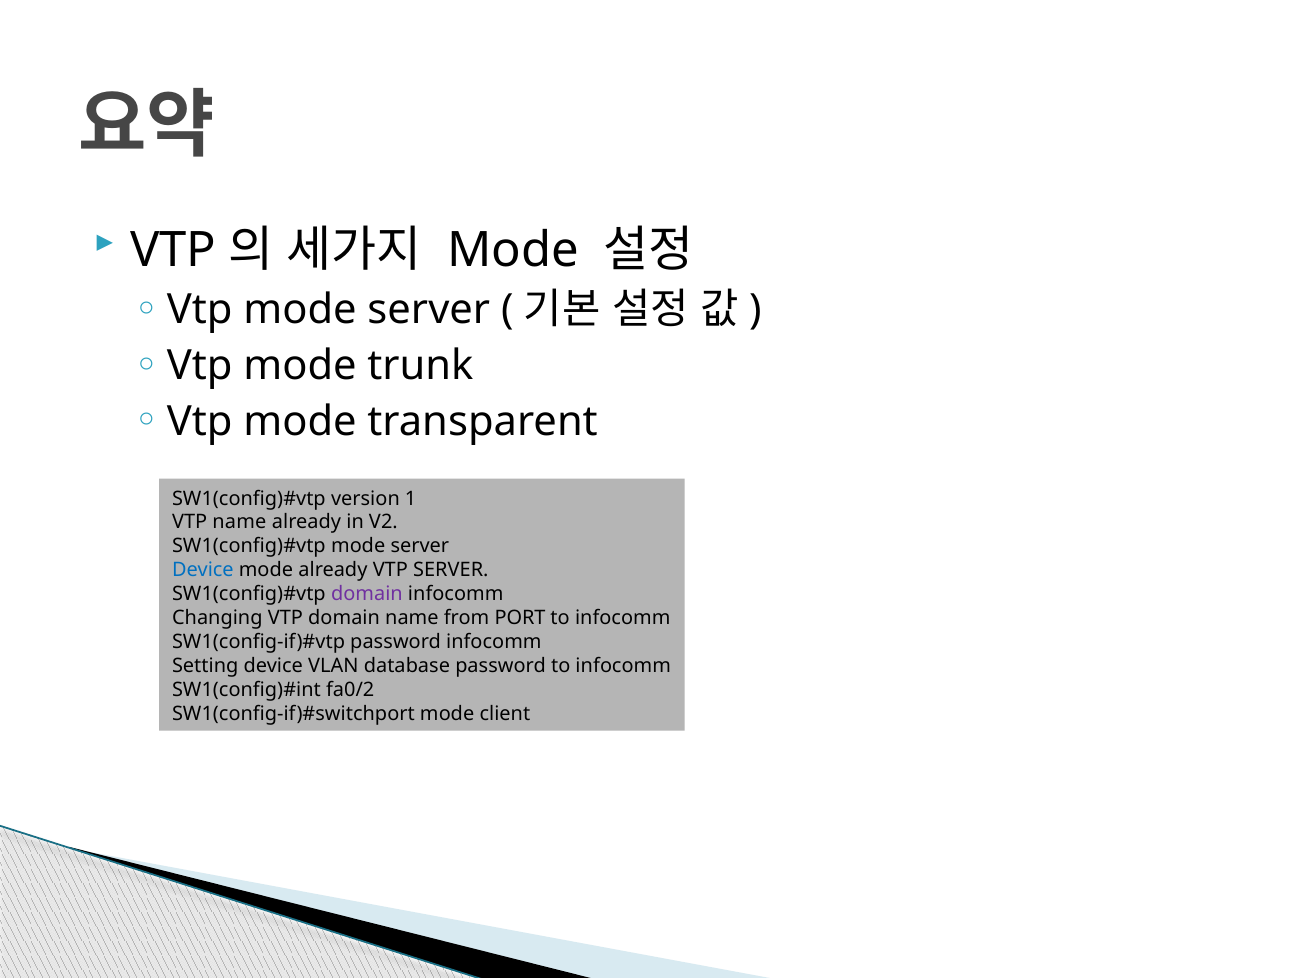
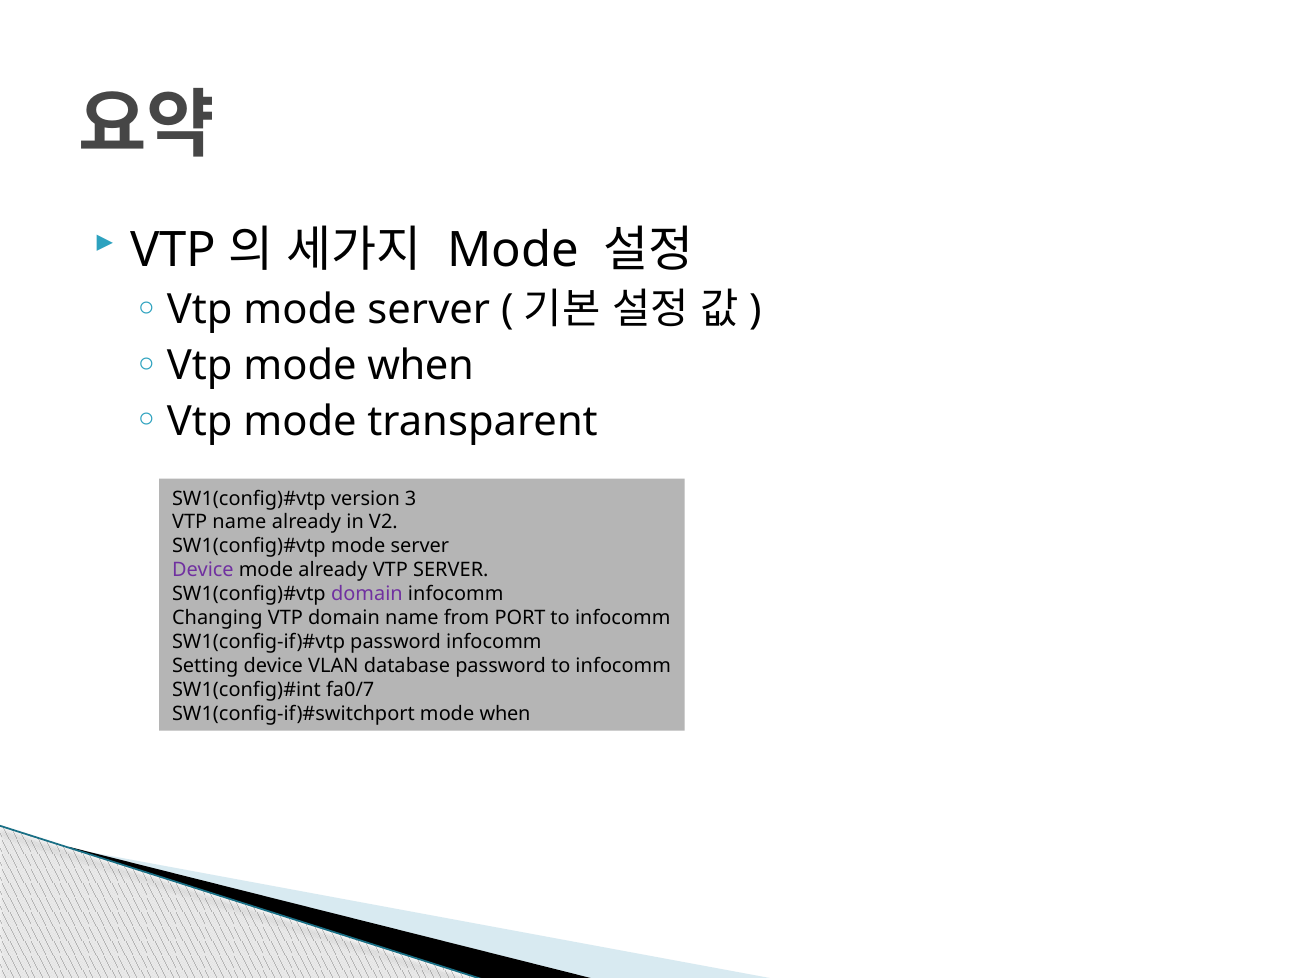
Vtp mode trunk: trunk -> when
1: 1 -> 3
Device at (203, 571) colour: blue -> purple
fa0/2: fa0/2 -> fa0/7
client at (505, 714): client -> when
